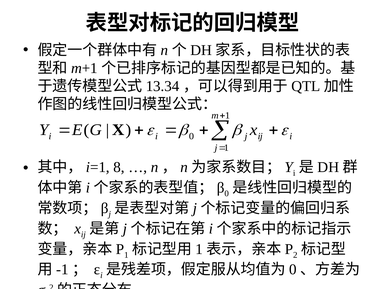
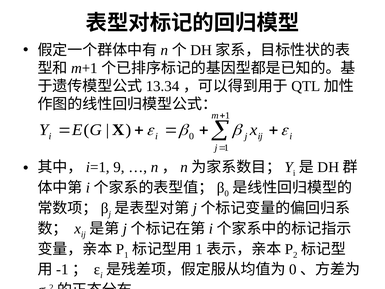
8: 8 -> 9
